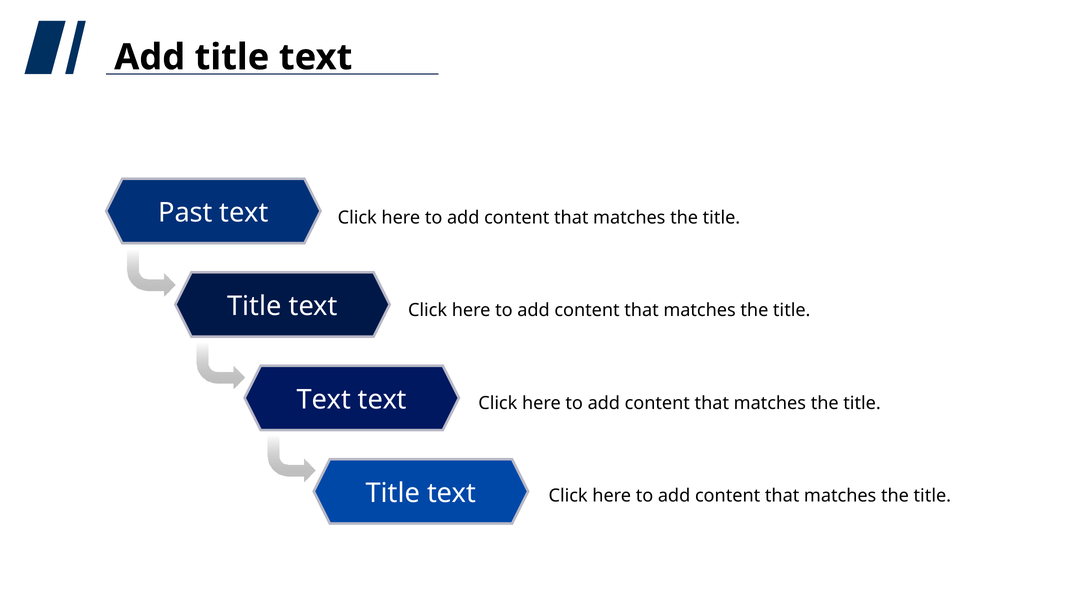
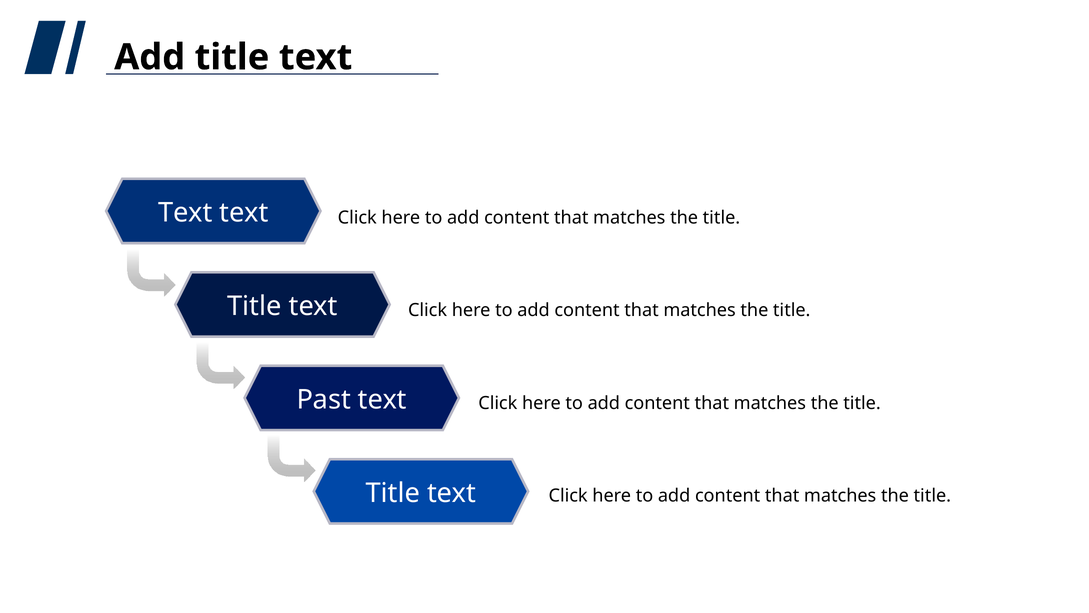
Past at (185, 213): Past -> Text
Text at (324, 400): Text -> Past
